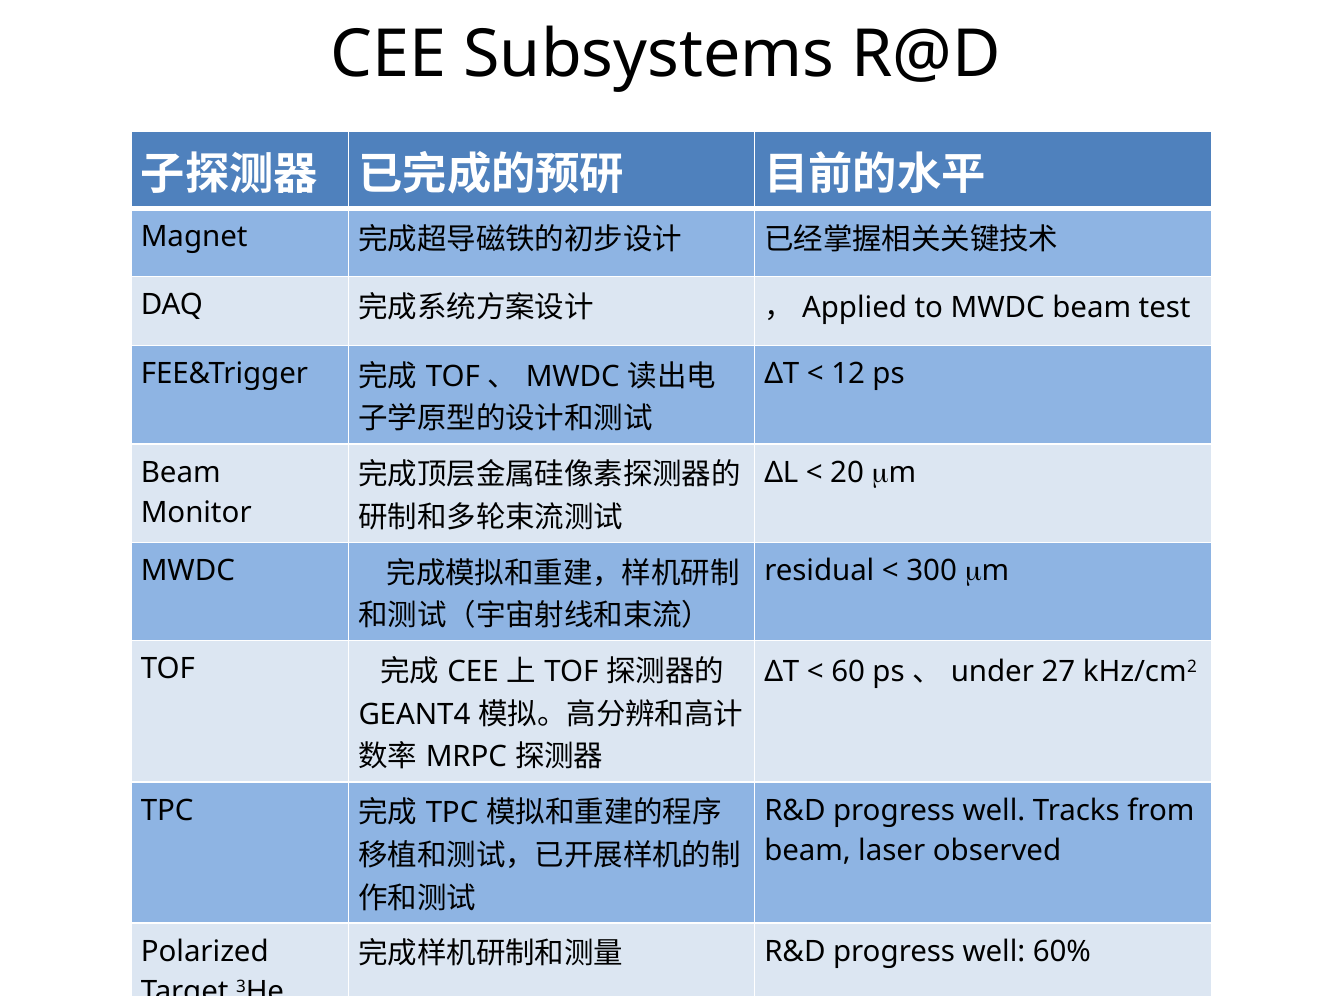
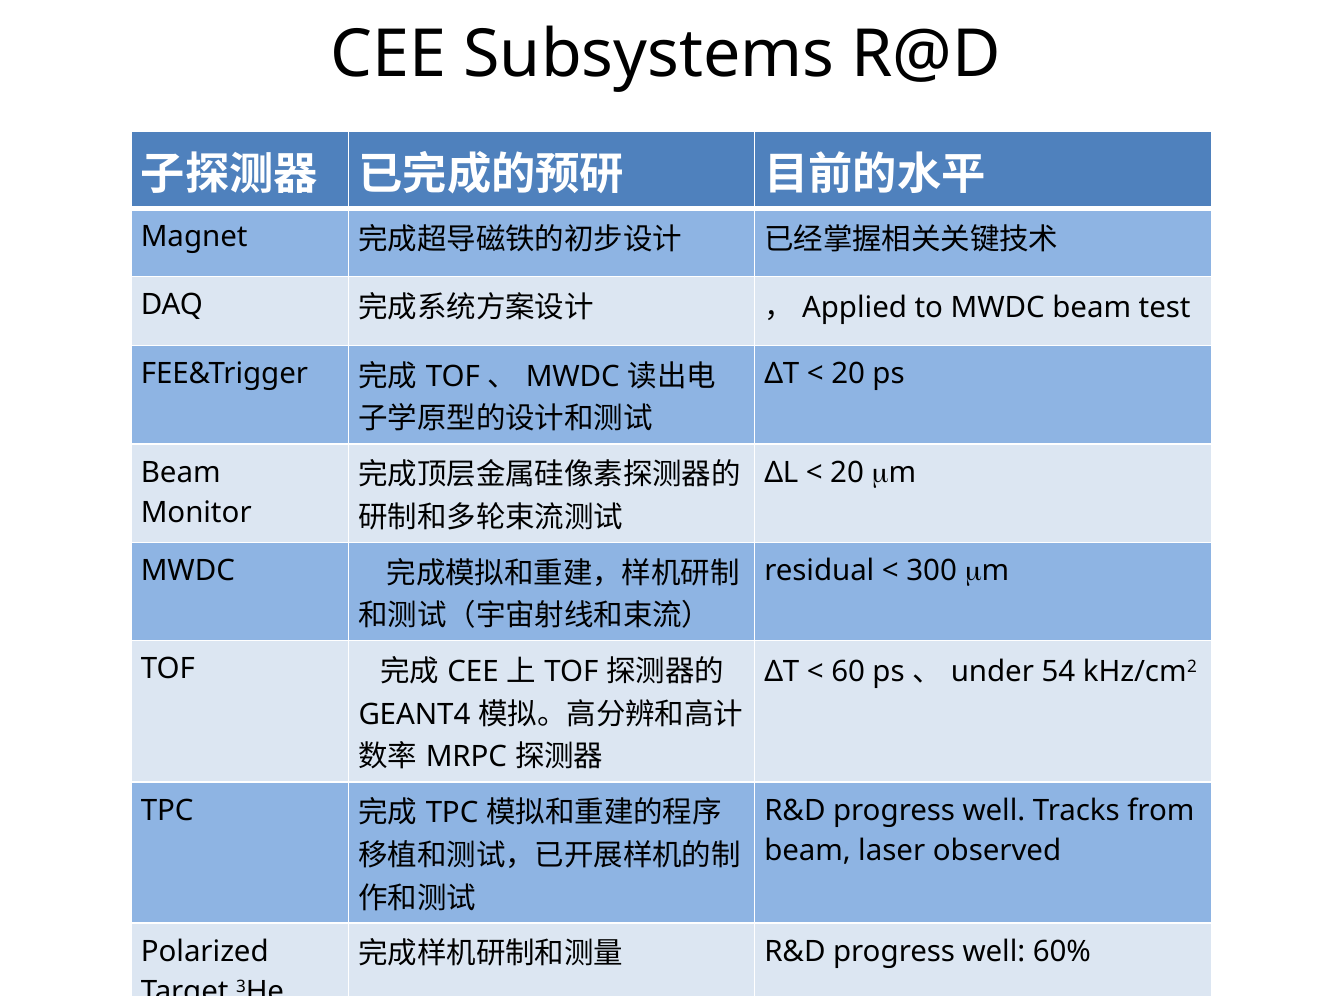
12 at (848, 374): 12 -> 20
27: 27 -> 54
